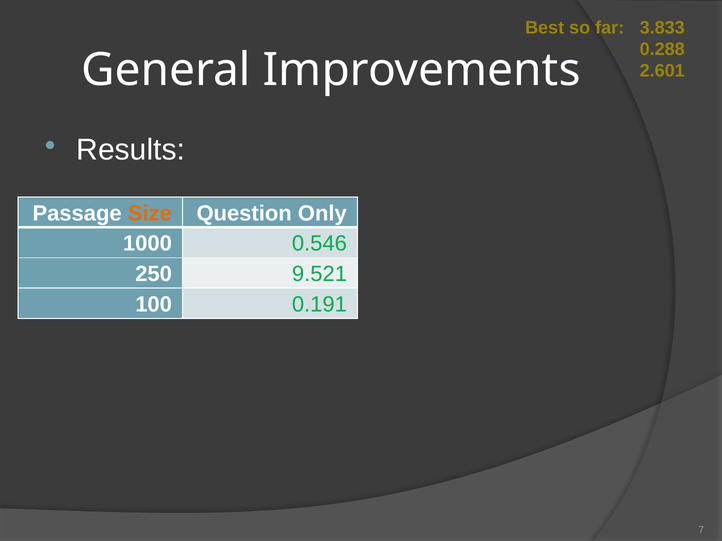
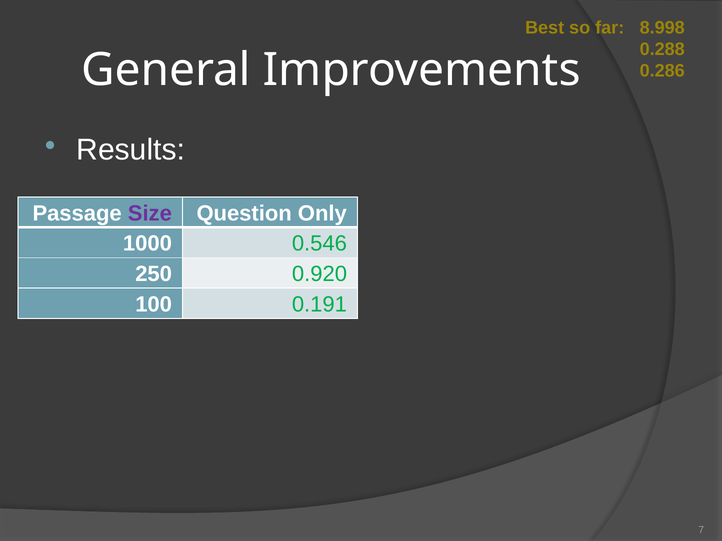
3.833: 3.833 -> 8.998
2.601: 2.601 -> 0.286
Size colour: orange -> purple
9.521: 9.521 -> 0.920
